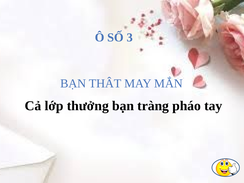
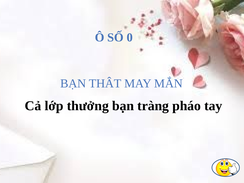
3: 3 -> 0
